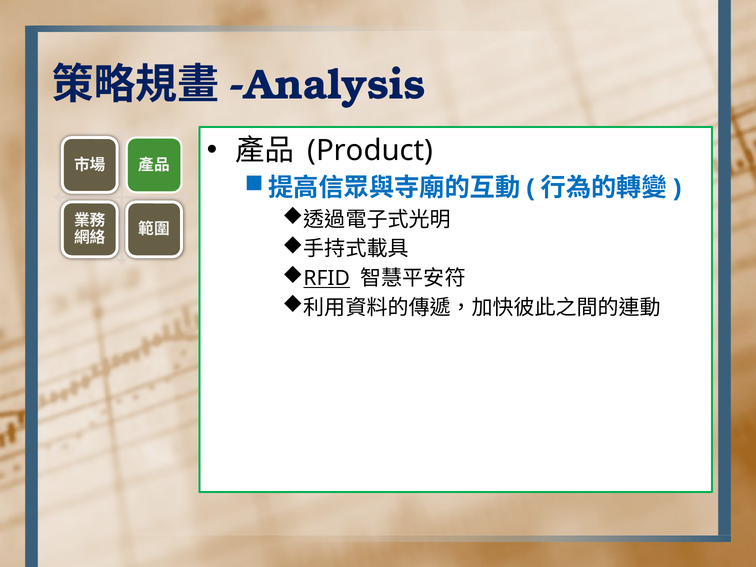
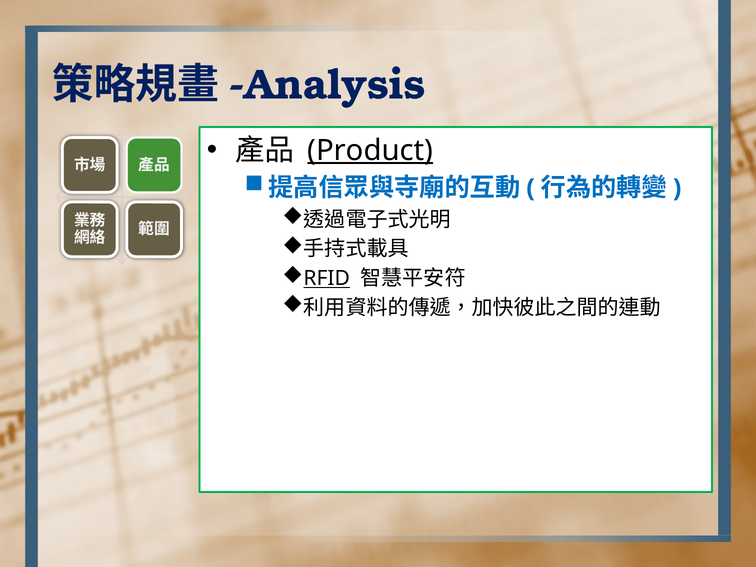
Product underline: none -> present
